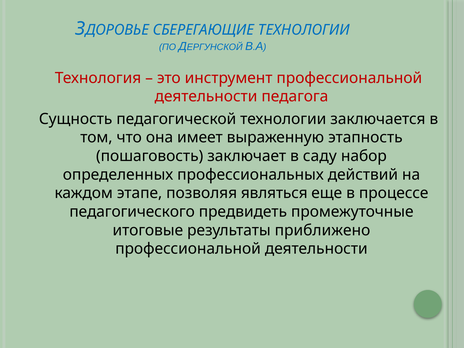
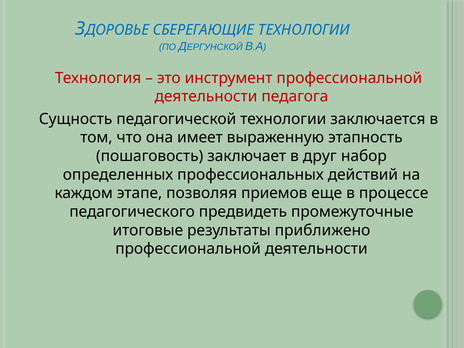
саду: саду -> друг
являться: являться -> приемов
